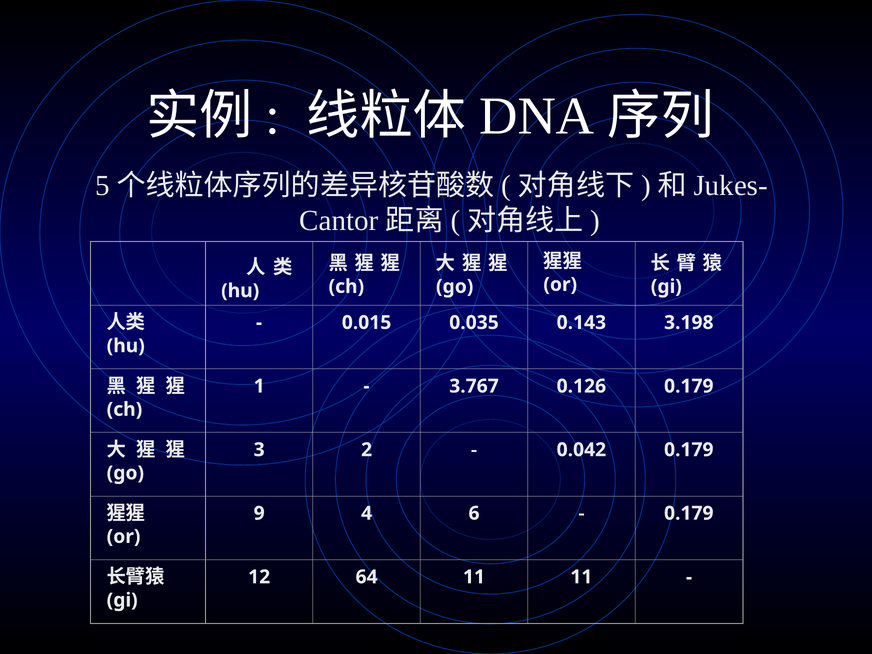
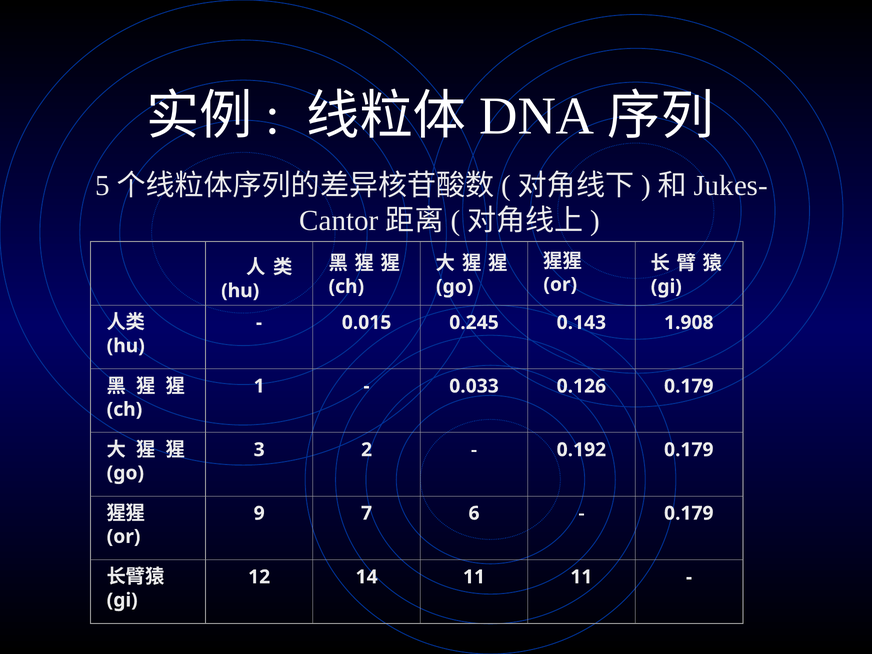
0.035: 0.035 -> 0.245
3.198: 3.198 -> 1.908
3.767: 3.767 -> 0.033
0.042: 0.042 -> 0.192
4: 4 -> 7
64: 64 -> 14
